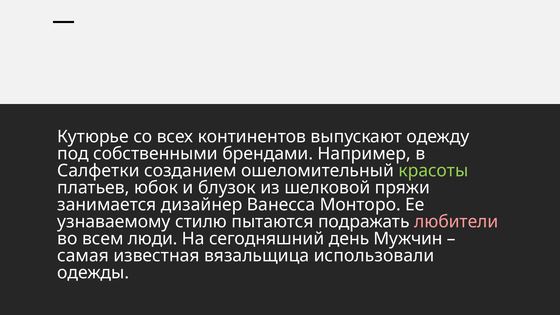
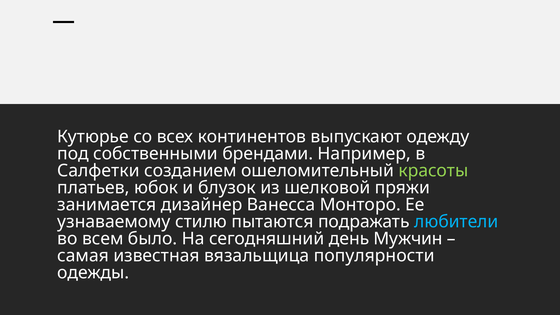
любители colour: pink -> light blue
люди: люди -> было
использовали: использовали -> популярности
